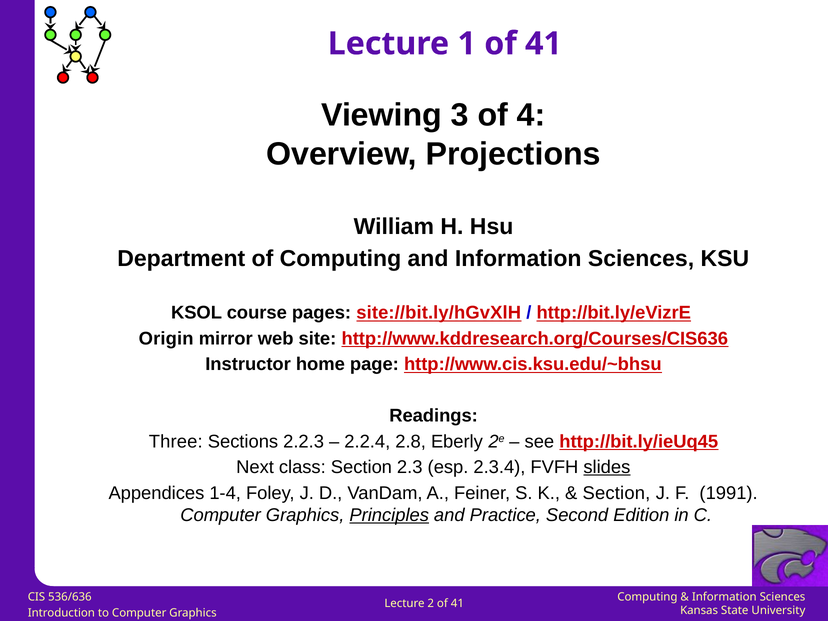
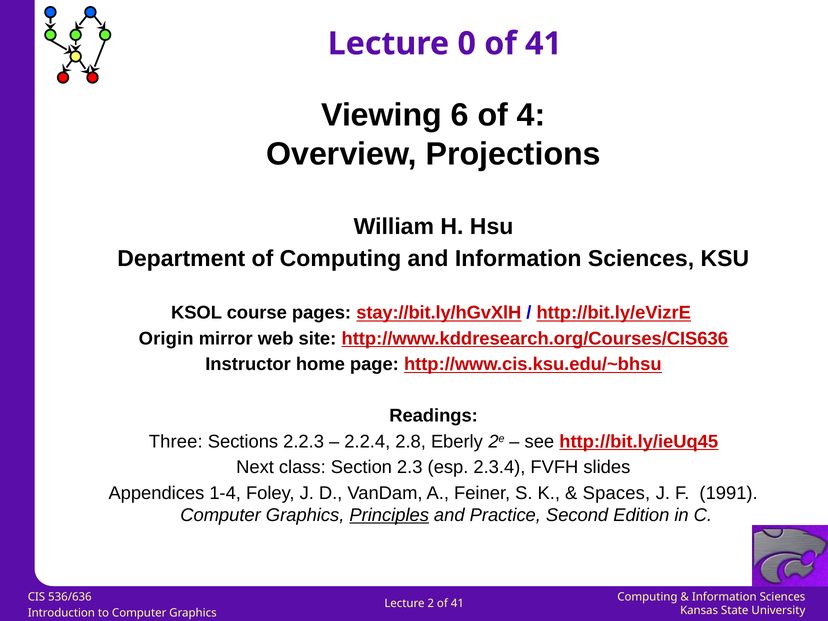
1: 1 -> 0
3: 3 -> 6
site://bit.ly/hGvXlH: site://bit.ly/hGvXlH -> stay://bit.ly/hGvXlH
slides underline: present -> none
Section at (616, 493): Section -> Spaces
